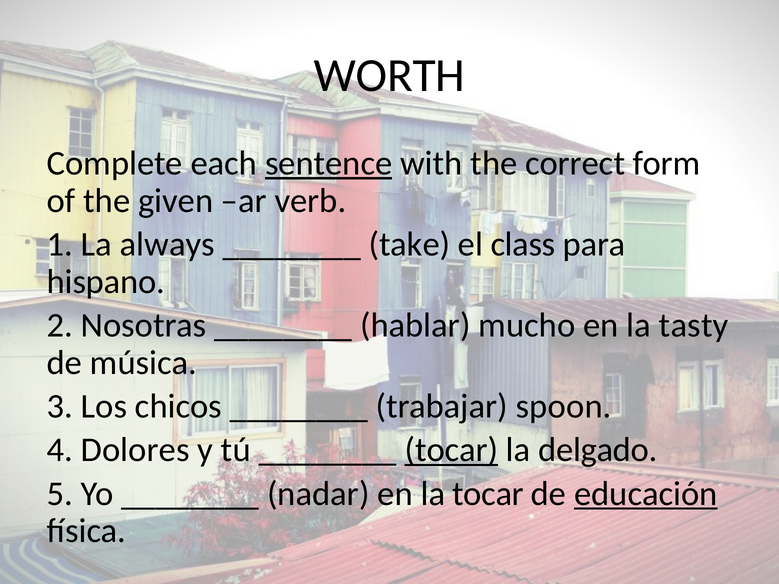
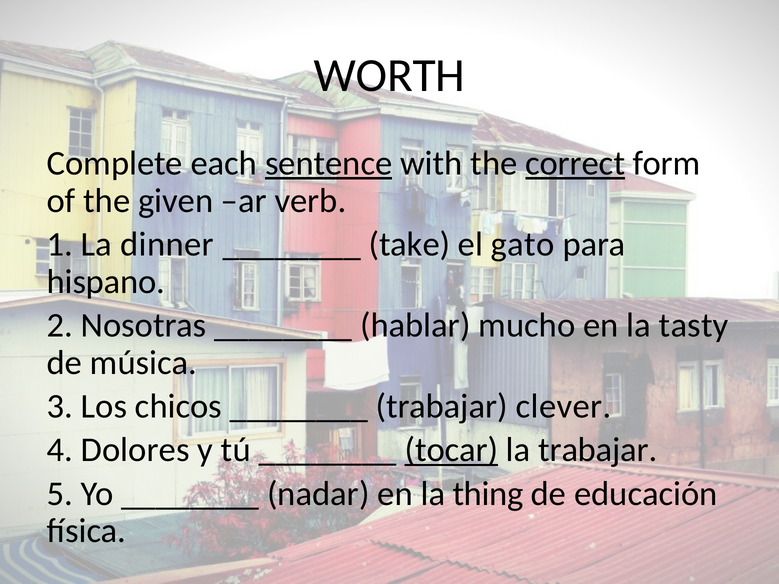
correct underline: none -> present
always: always -> dinner
class: class -> gato
spoon: spoon -> clever
la delgado: delgado -> trabajar
la tocar: tocar -> thing
educación underline: present -> none
